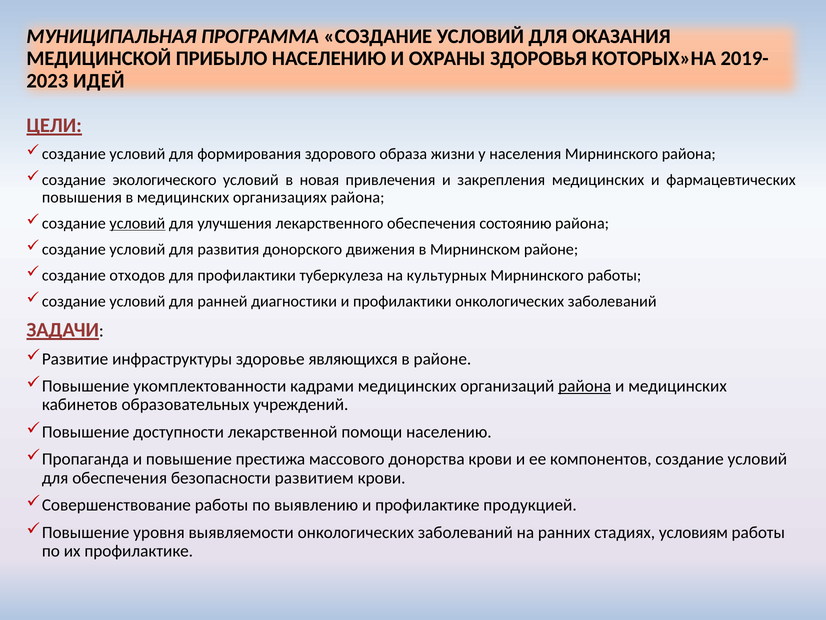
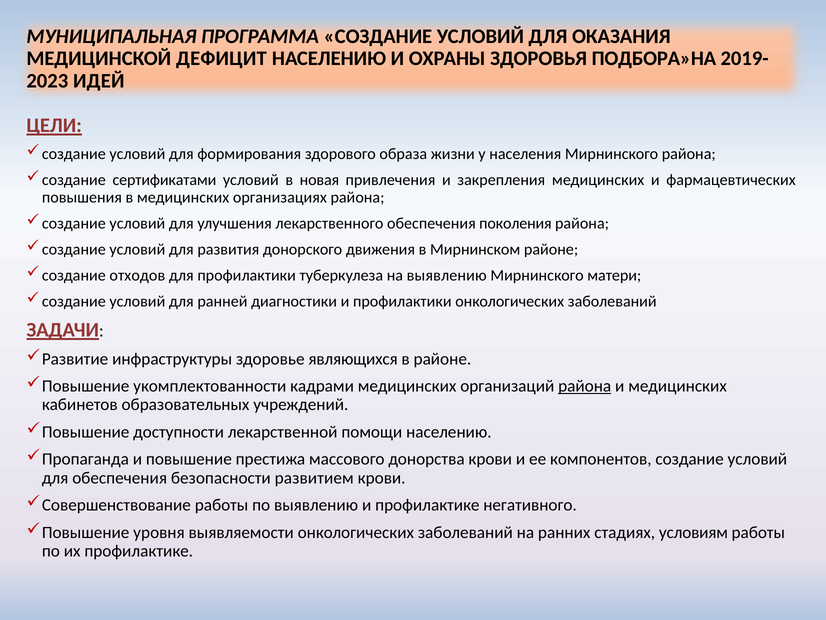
ПРИБЫЛО: ПРИБЫЛО -> ДЕФИЦИТ
КОТОРЫХ»НА: КОТОРЫХ»НА -> ПОДБОРА»НА
экологического: экологического -> сертификатами
условий at (137, 223) underline: present -> none
состоянию: состоянию -> поколения
на культурных: культурных -> выявлению
Мирнинского работы: работы -> матери
продукцией: продукцией -> негативного
